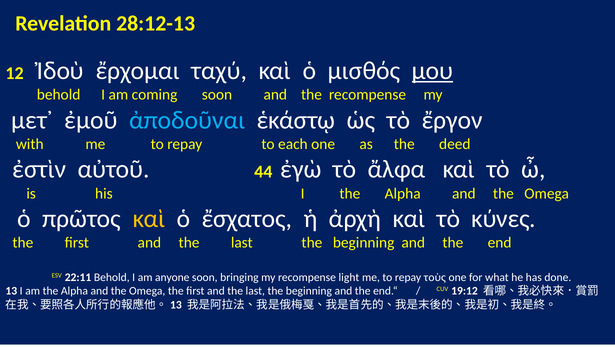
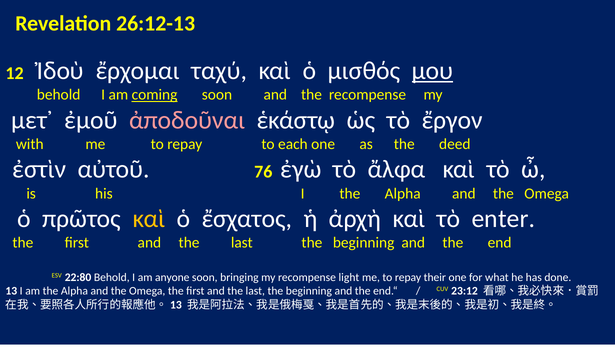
28:12-13: 28:12-13 -> 26:12-13
coming underline: none -> present
ἀποδοῦναι colour: light blue -> pink
44: 44 -> 76
κύνες: κύνες -> enter
22:11: 22:11 -> 22:80
τοὺς: τοὺς -> their
19:12: 19:12 -> 23:12
